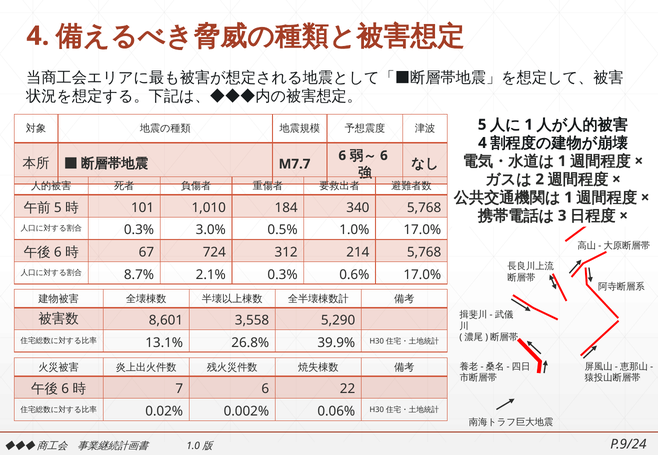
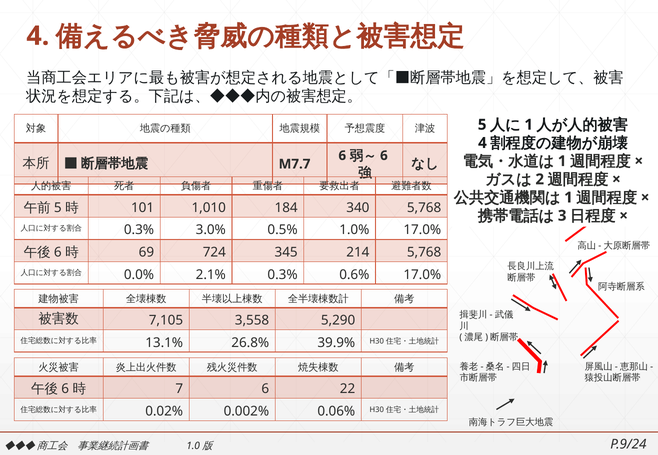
67: 67 -> 69
312: 312 -> 345
8.7%: 8.7% -> 0.0%
8,601: 8,601 -> 7,105
